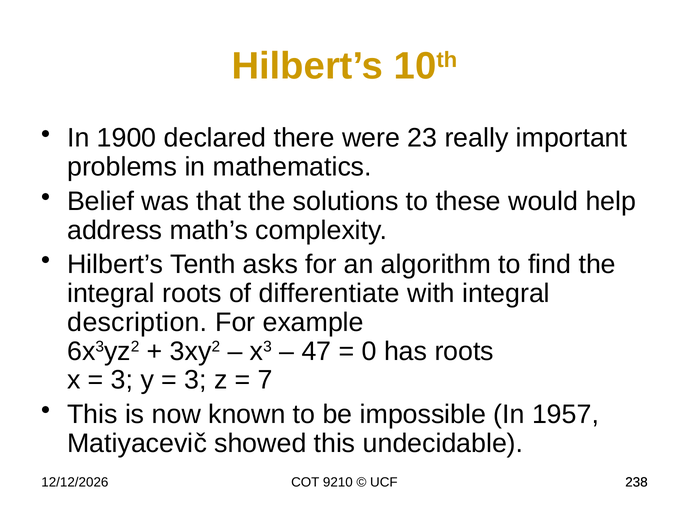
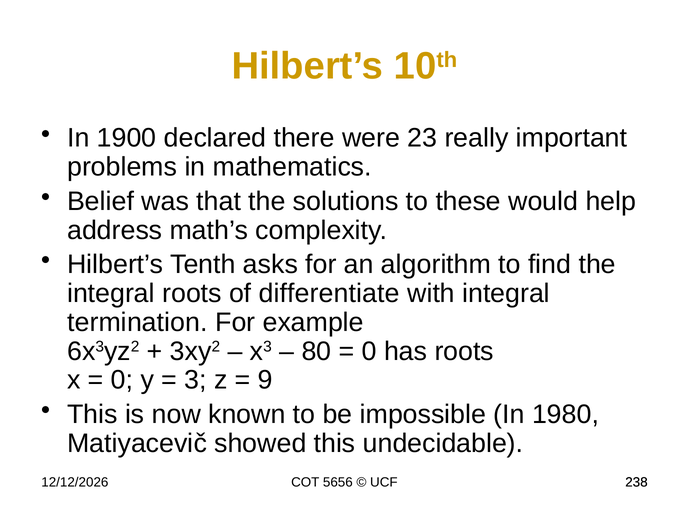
description: description -> termination
47: 47 -> 80
3 at (122, 381): 3 -> 0
7: 7 -> 9
1957: 1957 -> 1980
9210: 9210 -> 5656
